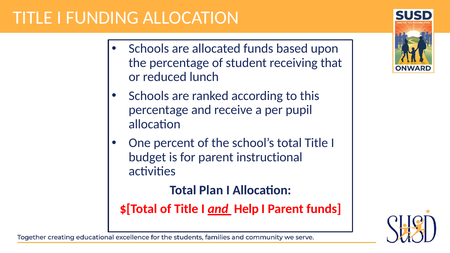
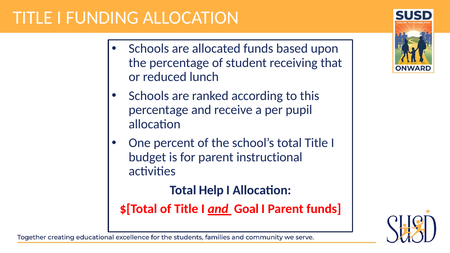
Plan: Plan -> Help
Help: Help -> Goal
